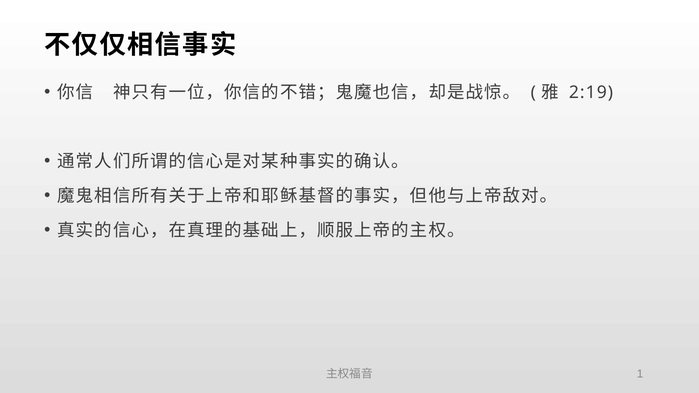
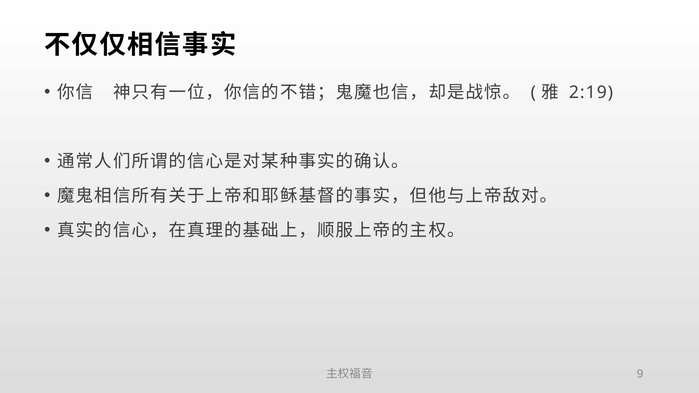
1: 1 -> 9
